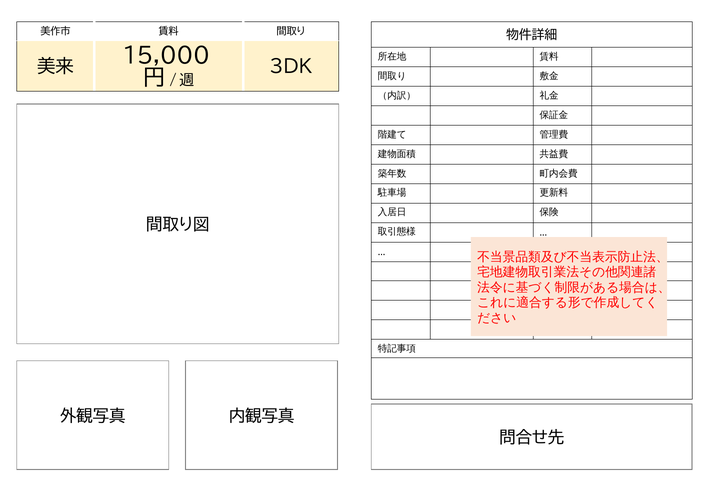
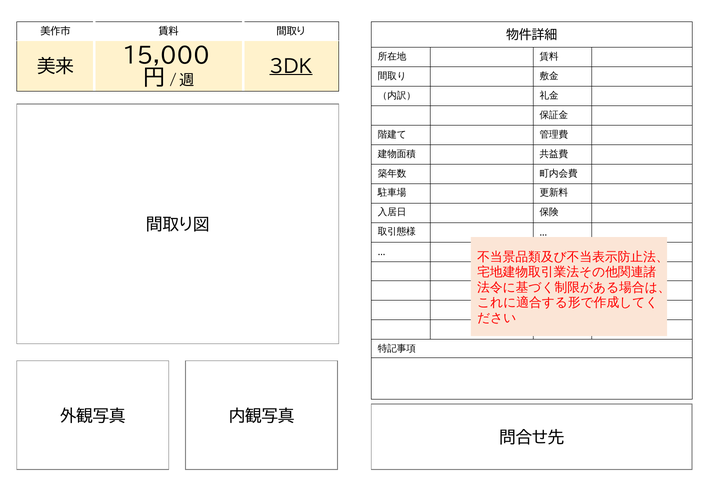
3DK underline: none -> present
